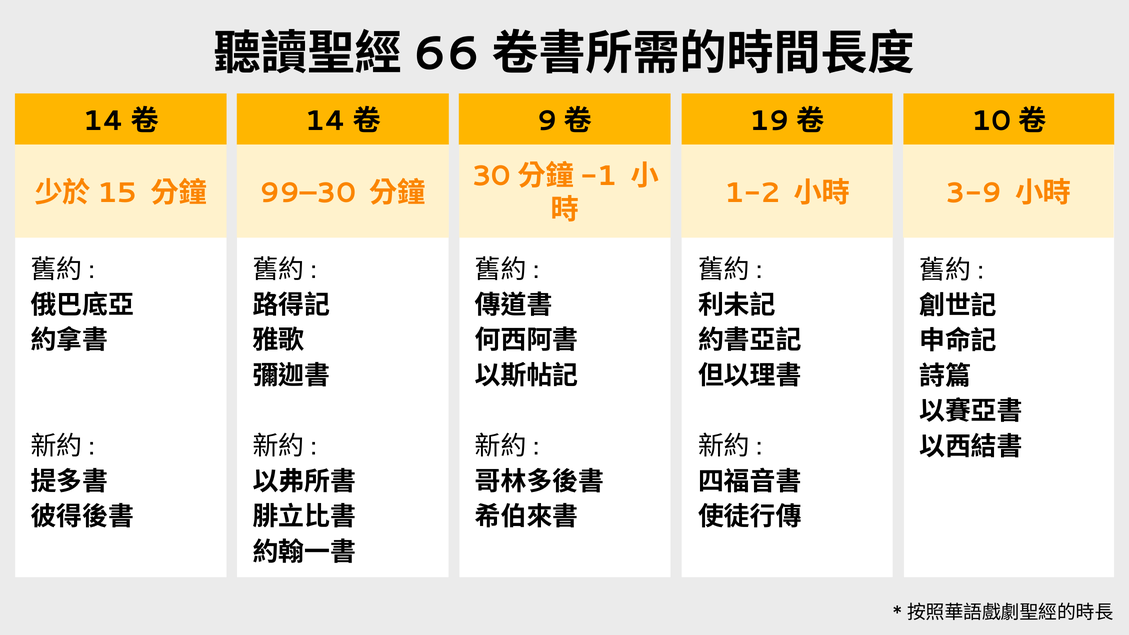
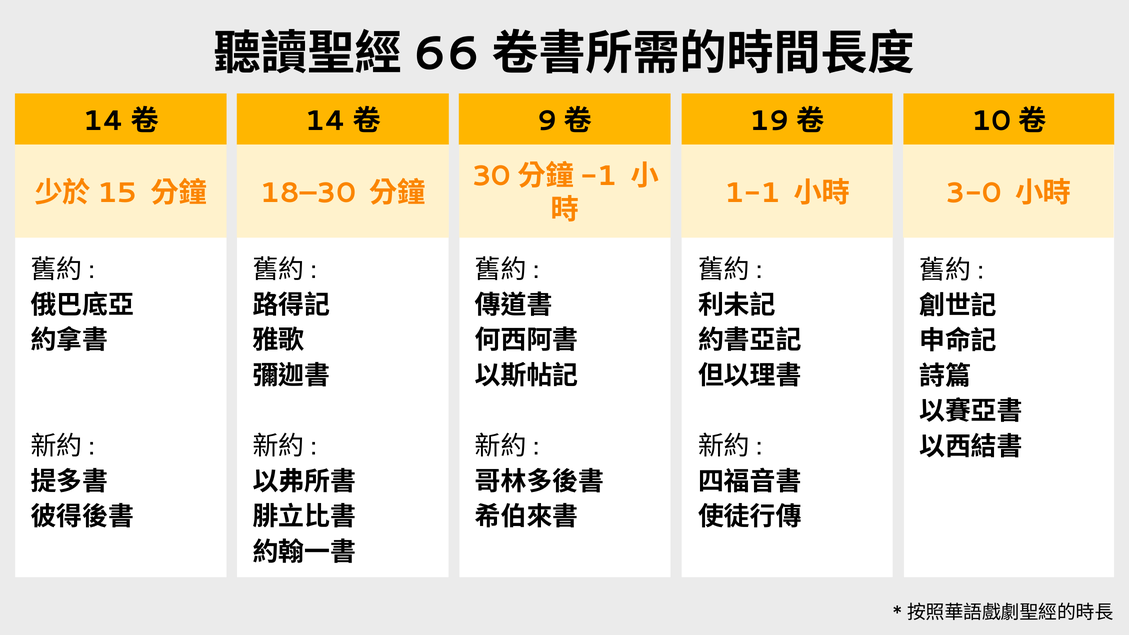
99–30: 99–30 -> 18–30
1-2: 1-2 -> 1-1
3-9: 3-9 -> 3-0
